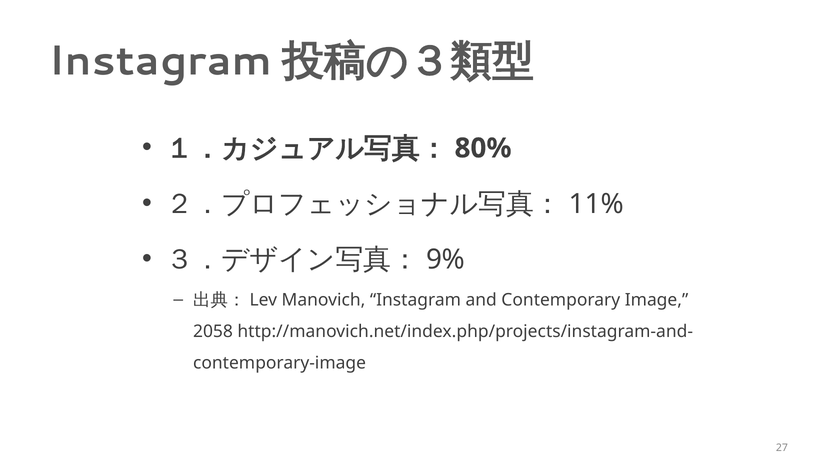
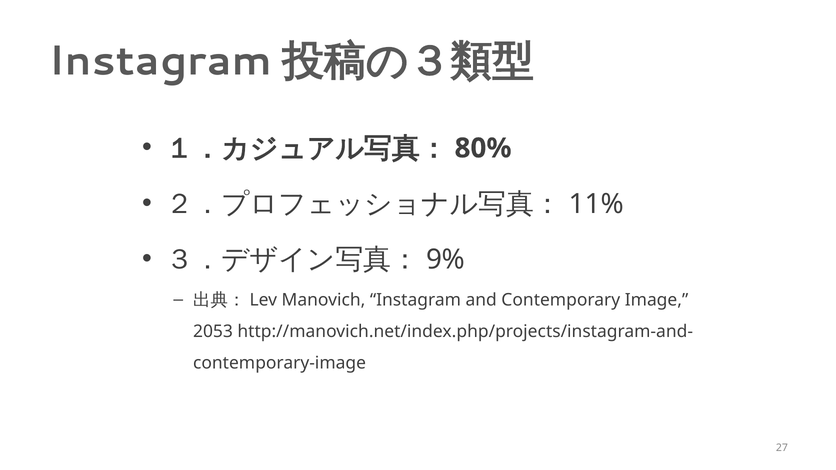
2058: 2058 -> 2053
